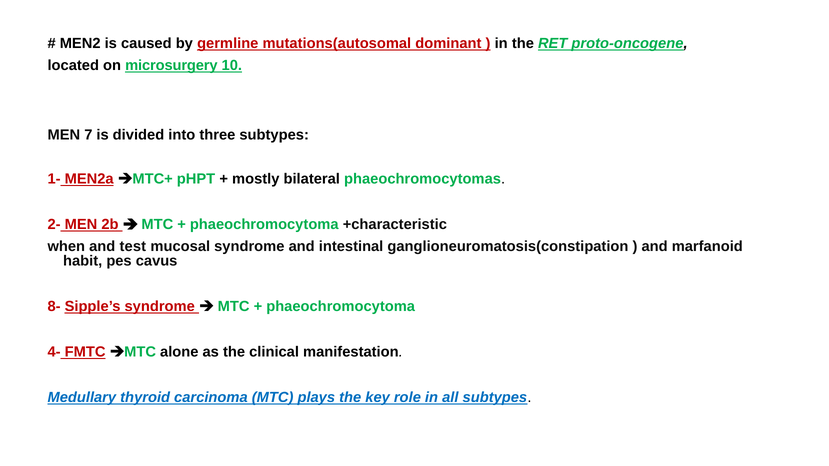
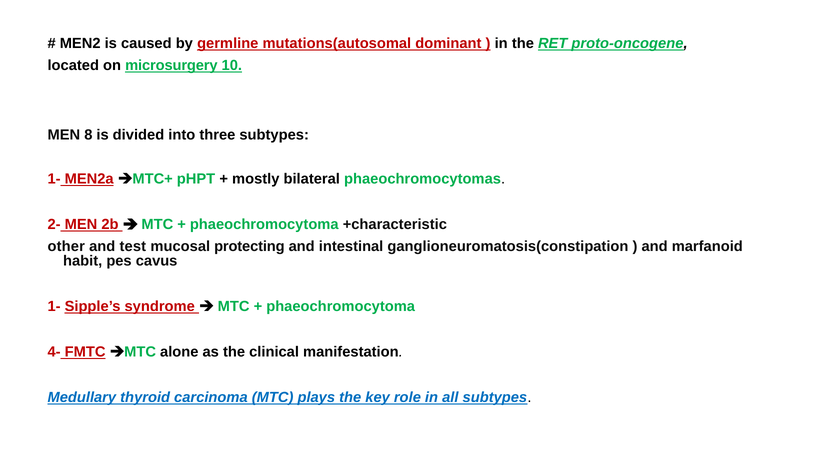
7: 7 -> 8
when: when -> other
mucosal syndrome: syndrome -> protecting
8- at (54, 307): 8- -> 1-
